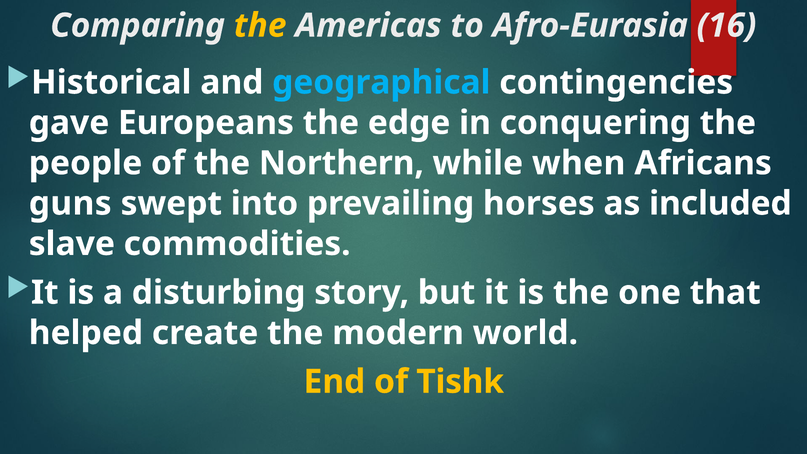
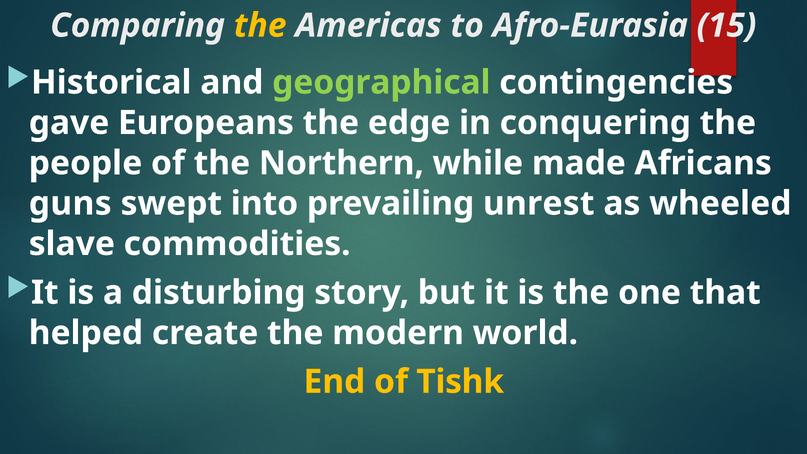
16: 16 -> 15
geographical colour: light blue -> light green
when: when -> made
horses: horses -> unrest
included: included -> wheeled
